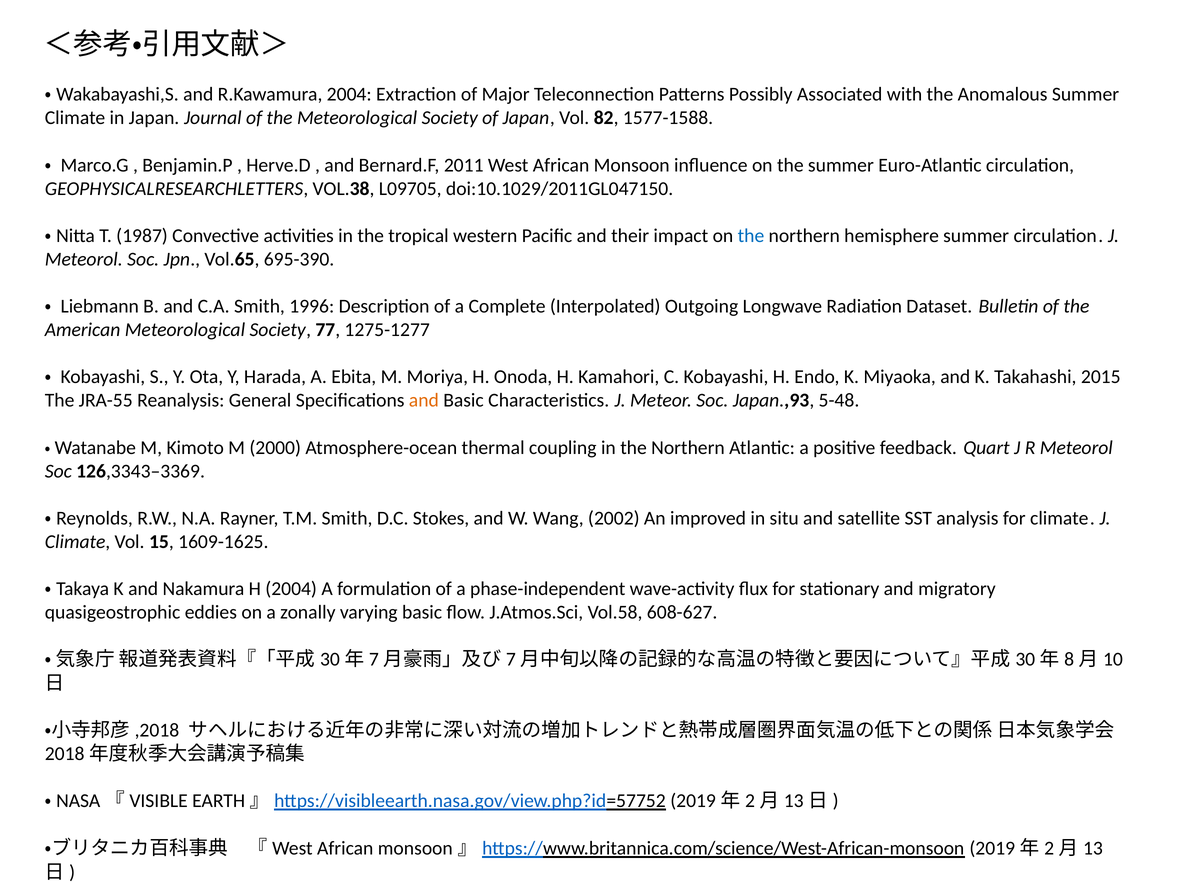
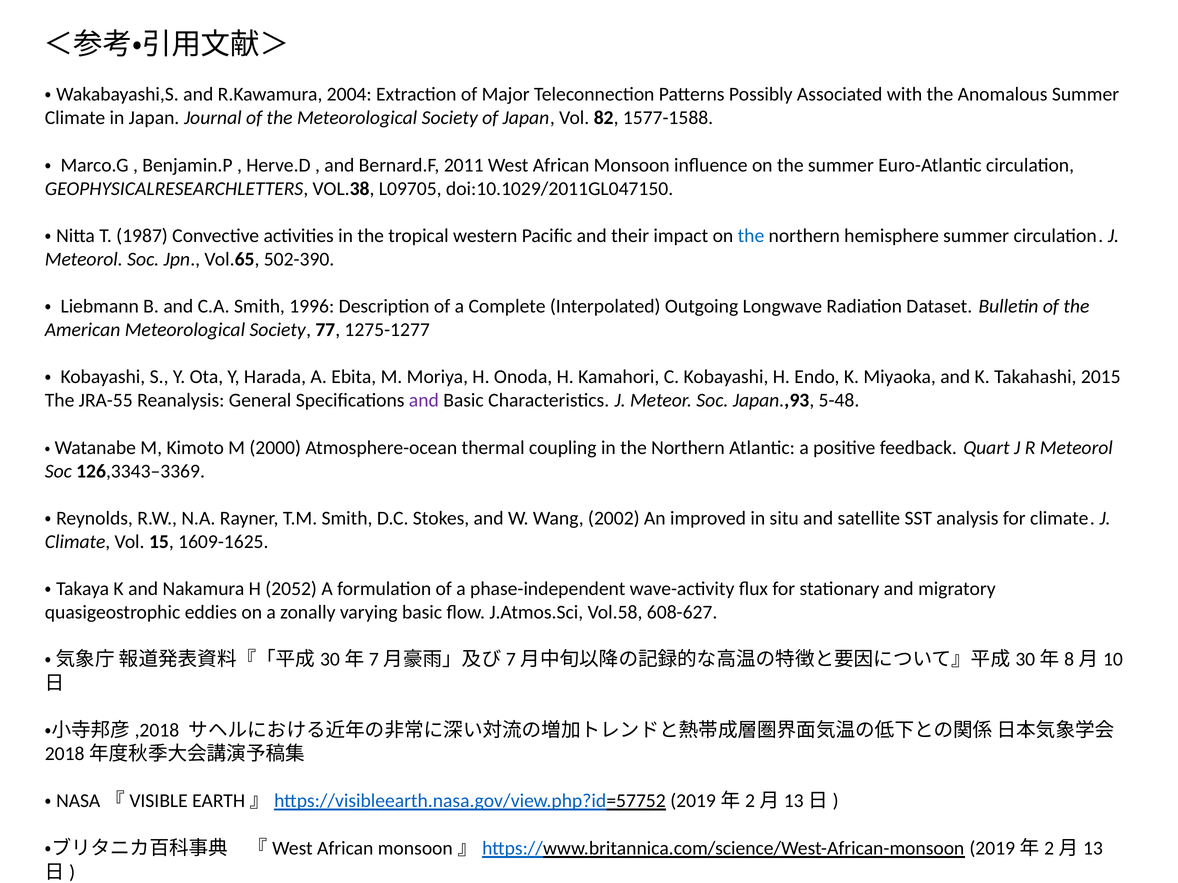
695-390: 695-390 -> 502-390
and at (424, 401) colour: orange -> purple
H 2004: 2004 -> 2052
